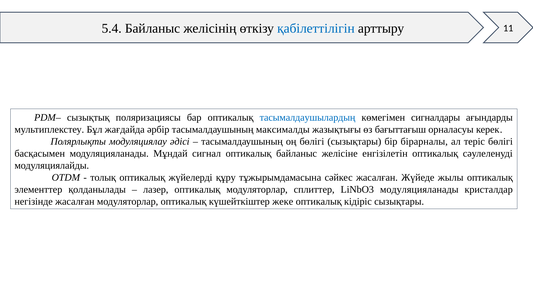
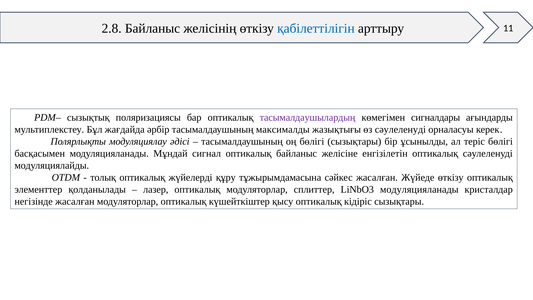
5.4: 5.4 -> 2.8
тасымалдаушылардың colour: blue -> purple
өз бағыттағыш: бағыттағыш -> сәулеленуді
бірарналы: бірарналы -> ұсынылды
Жүйеде жылы: жылы -> өткізу
жеке: жеке -> қысу
